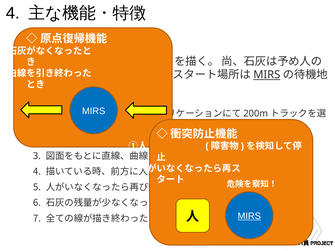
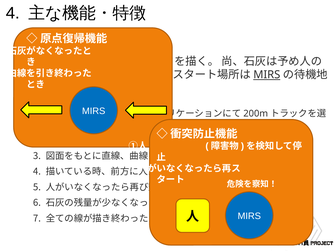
MIRS at (249, 216) underline: present -> none
